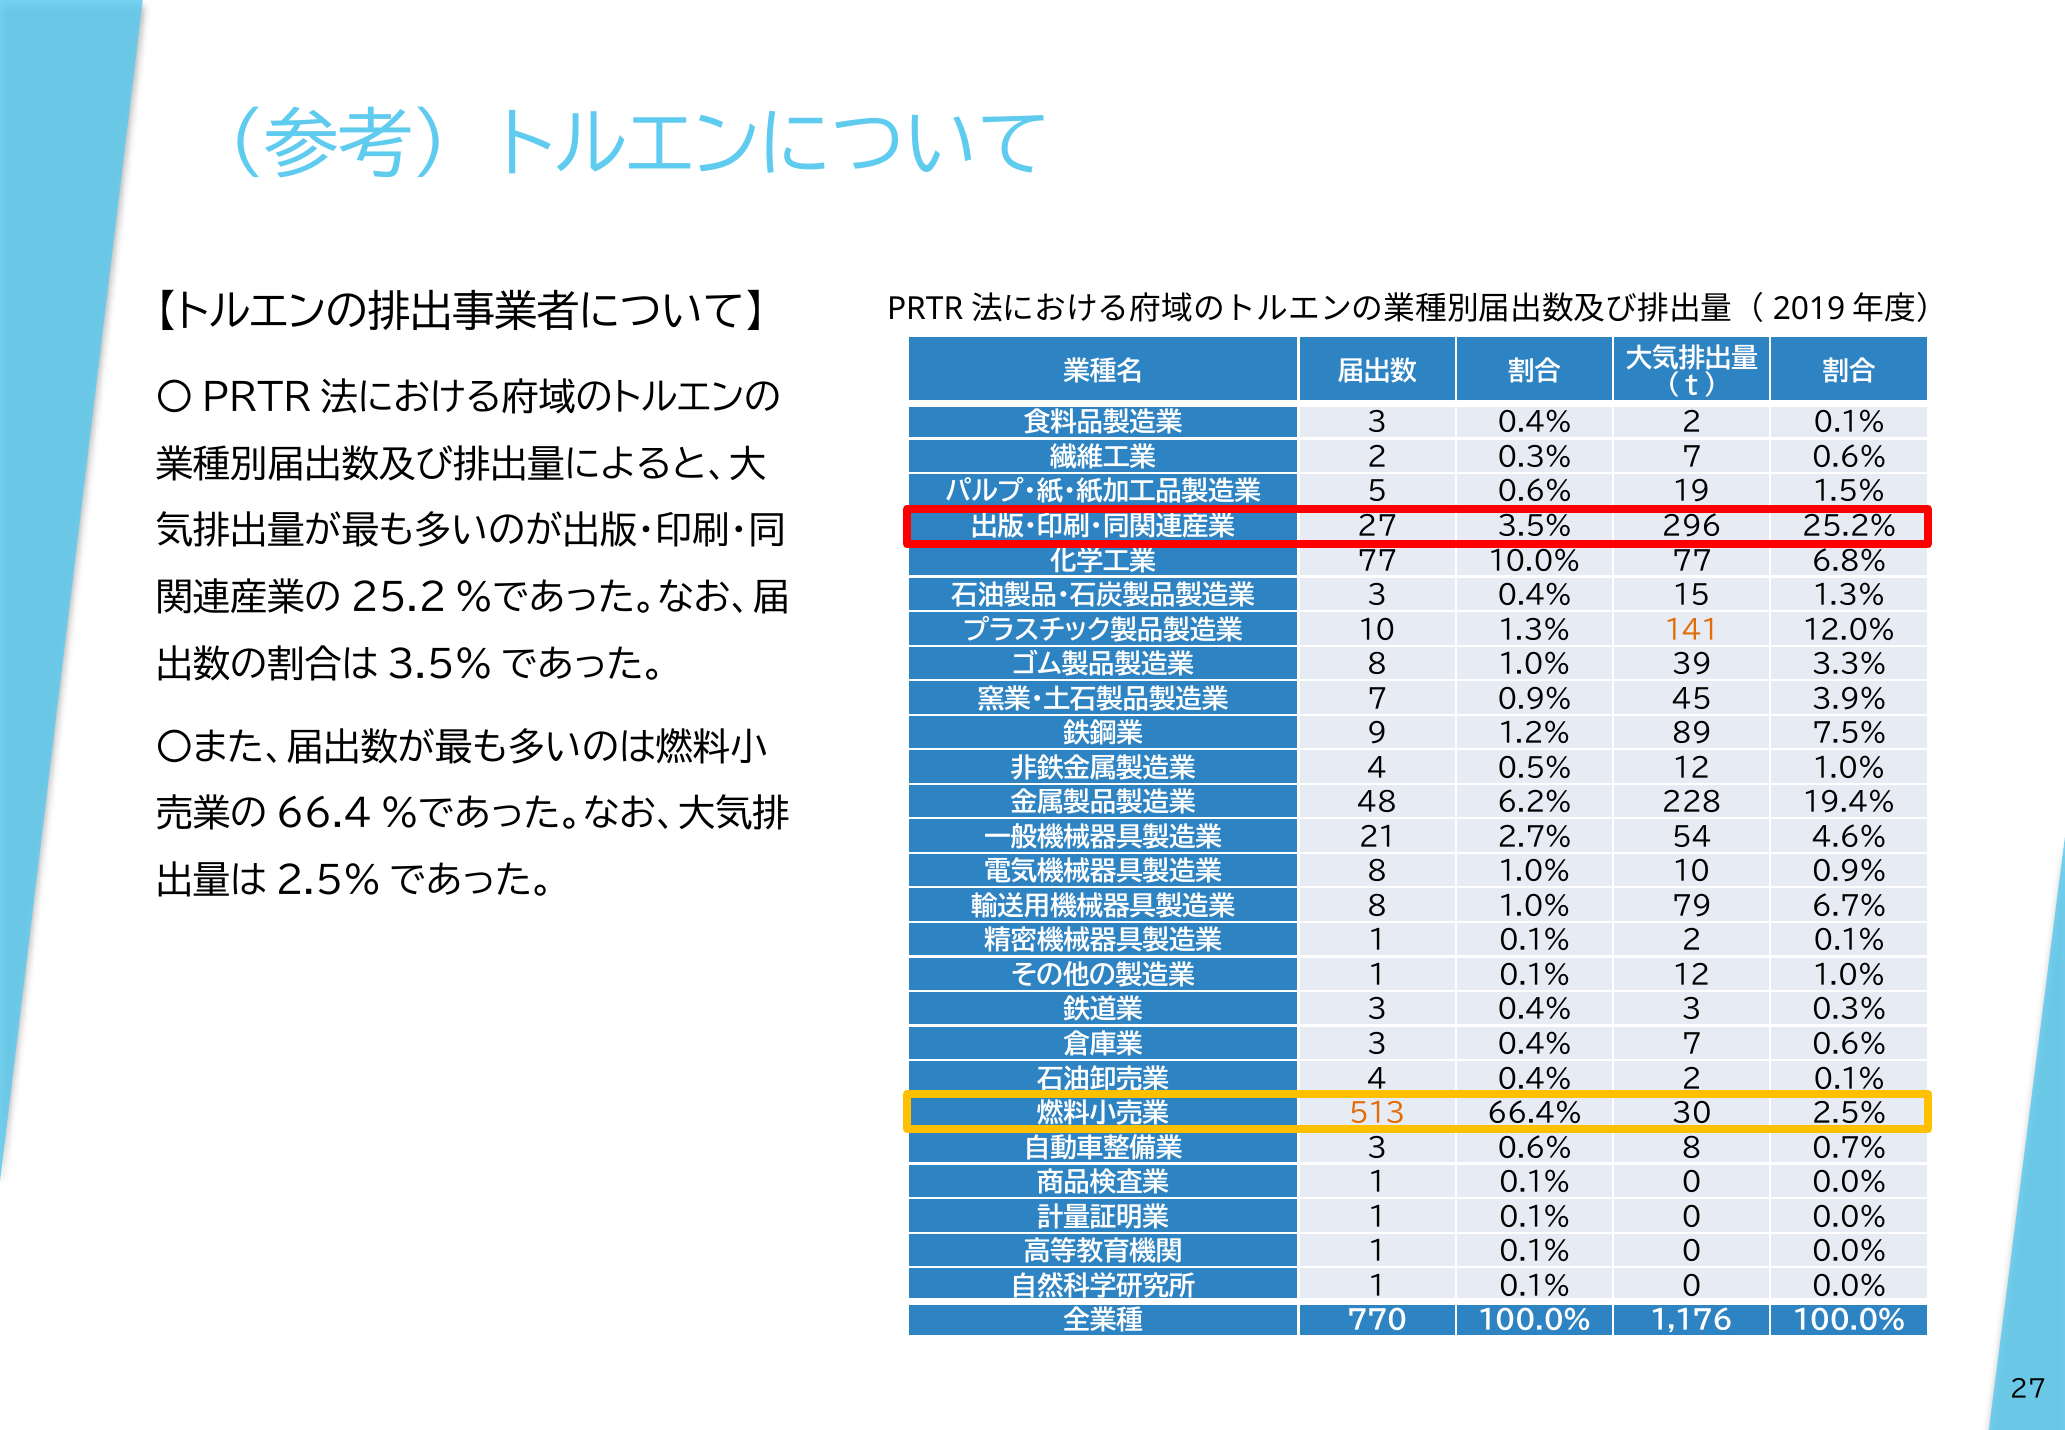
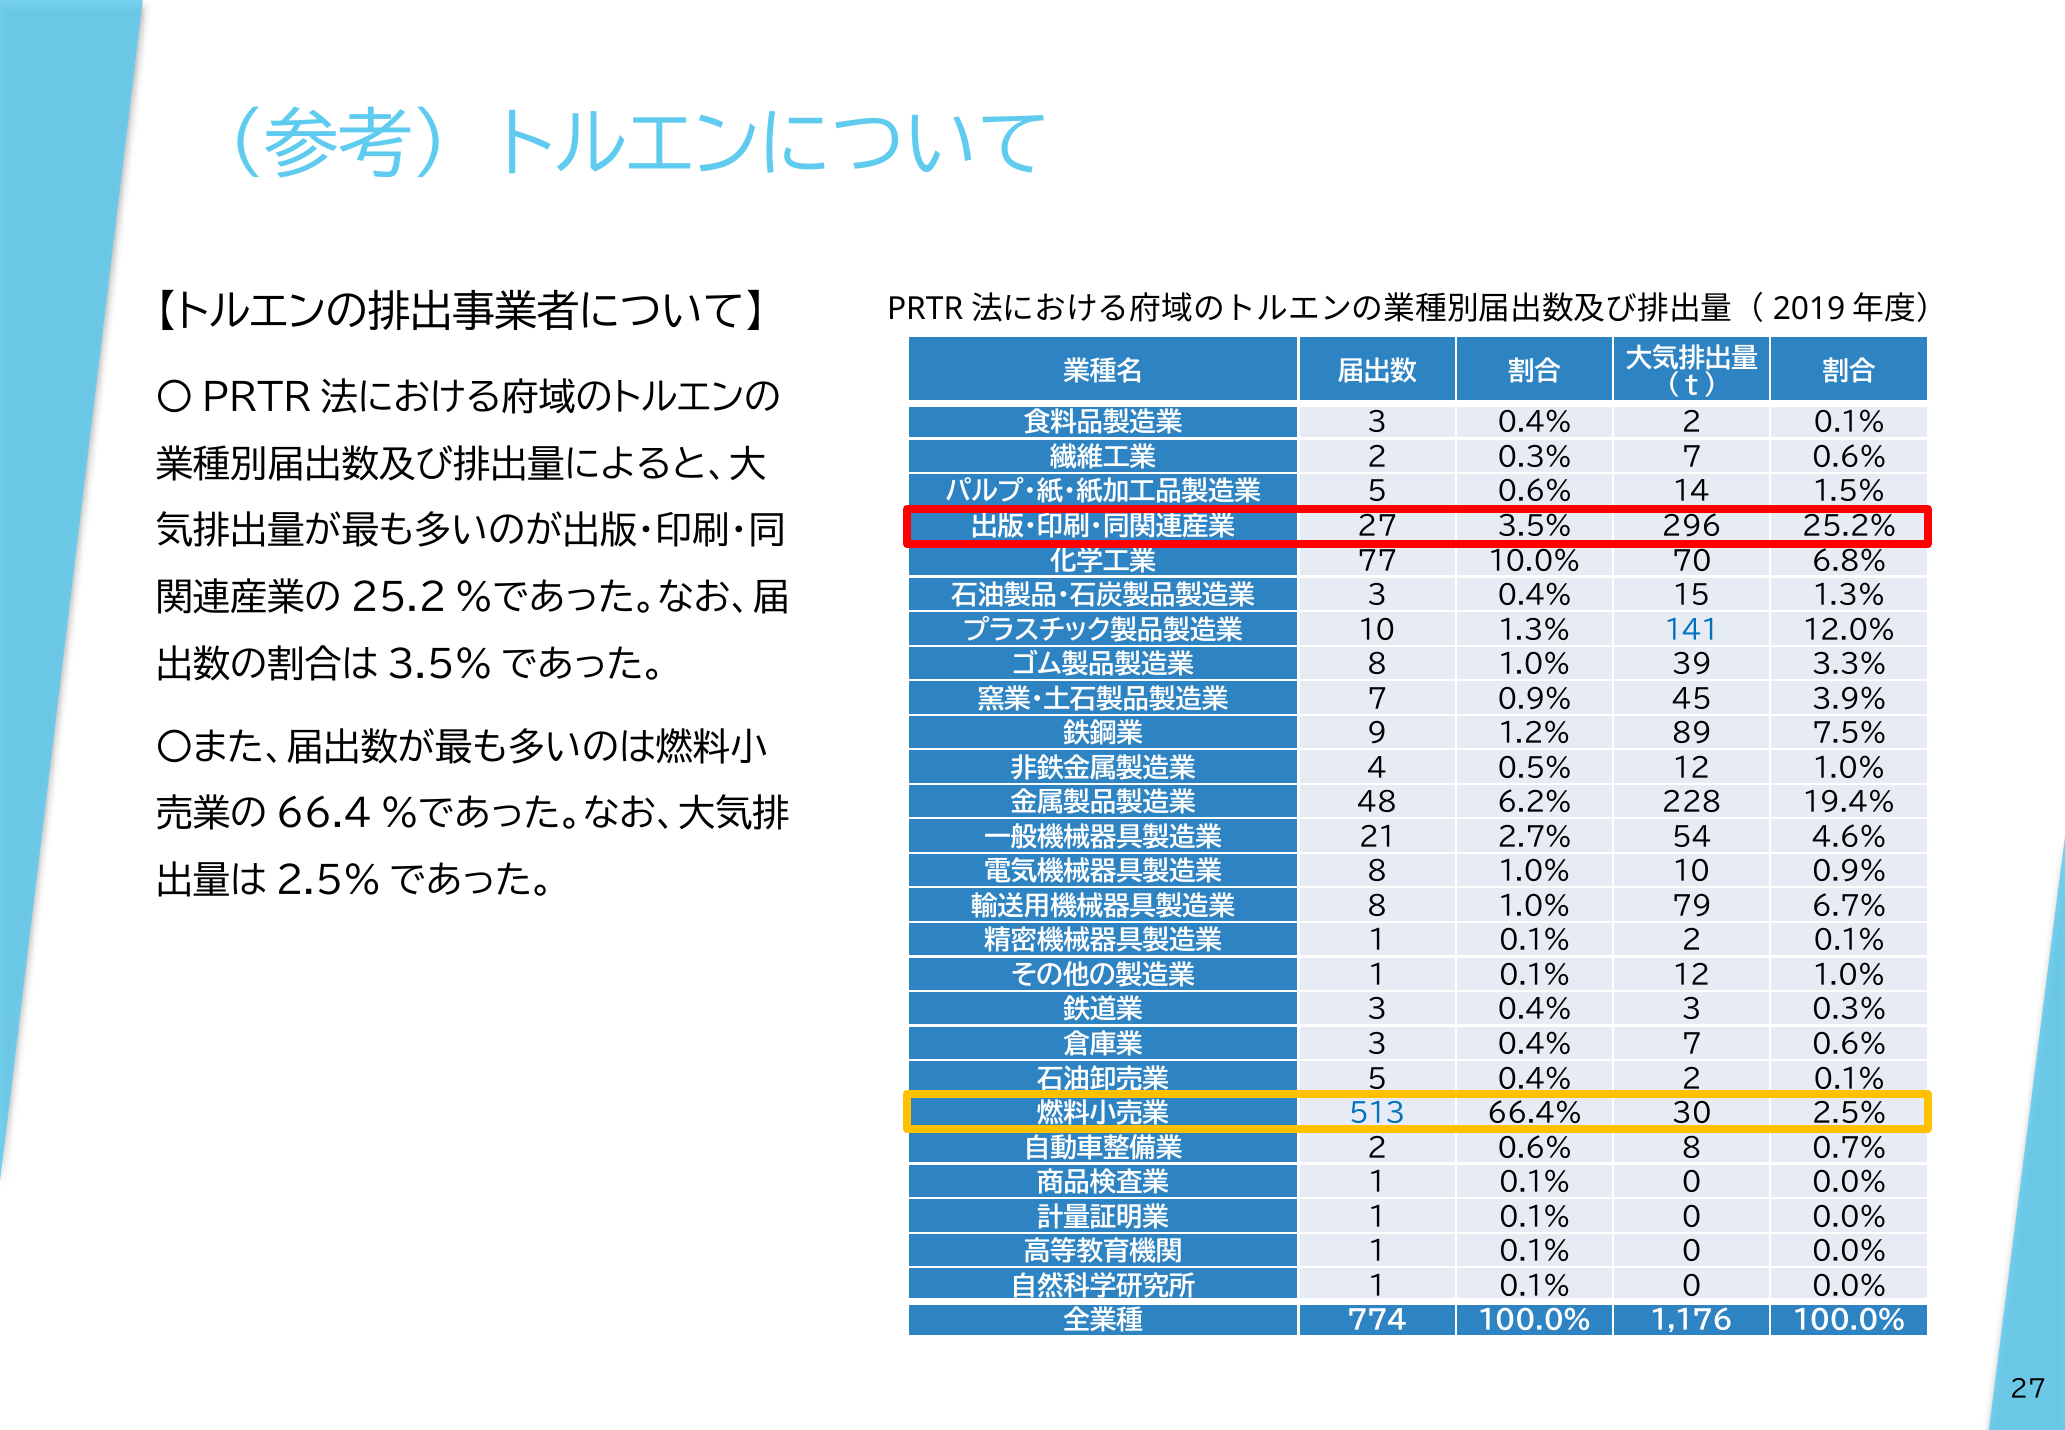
19: 19 -> 14
10.0% 77: 77 -> 70
141 colour: orange -> blue
4 at (1377, 1079): 4 -> 5
513 colour: orange -> blue
3 at (1377, 1148): 3 -> 2
770: 770 -> 774
